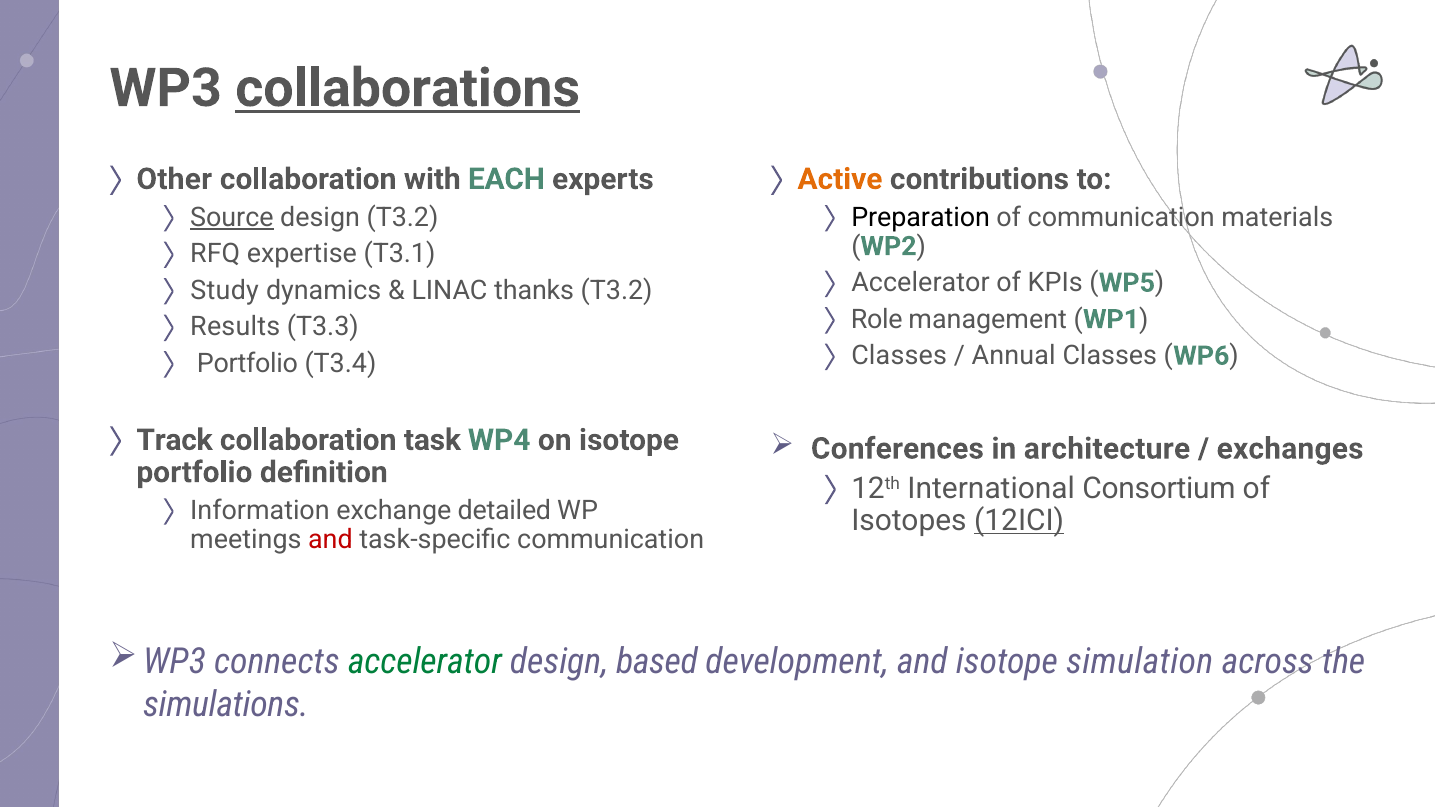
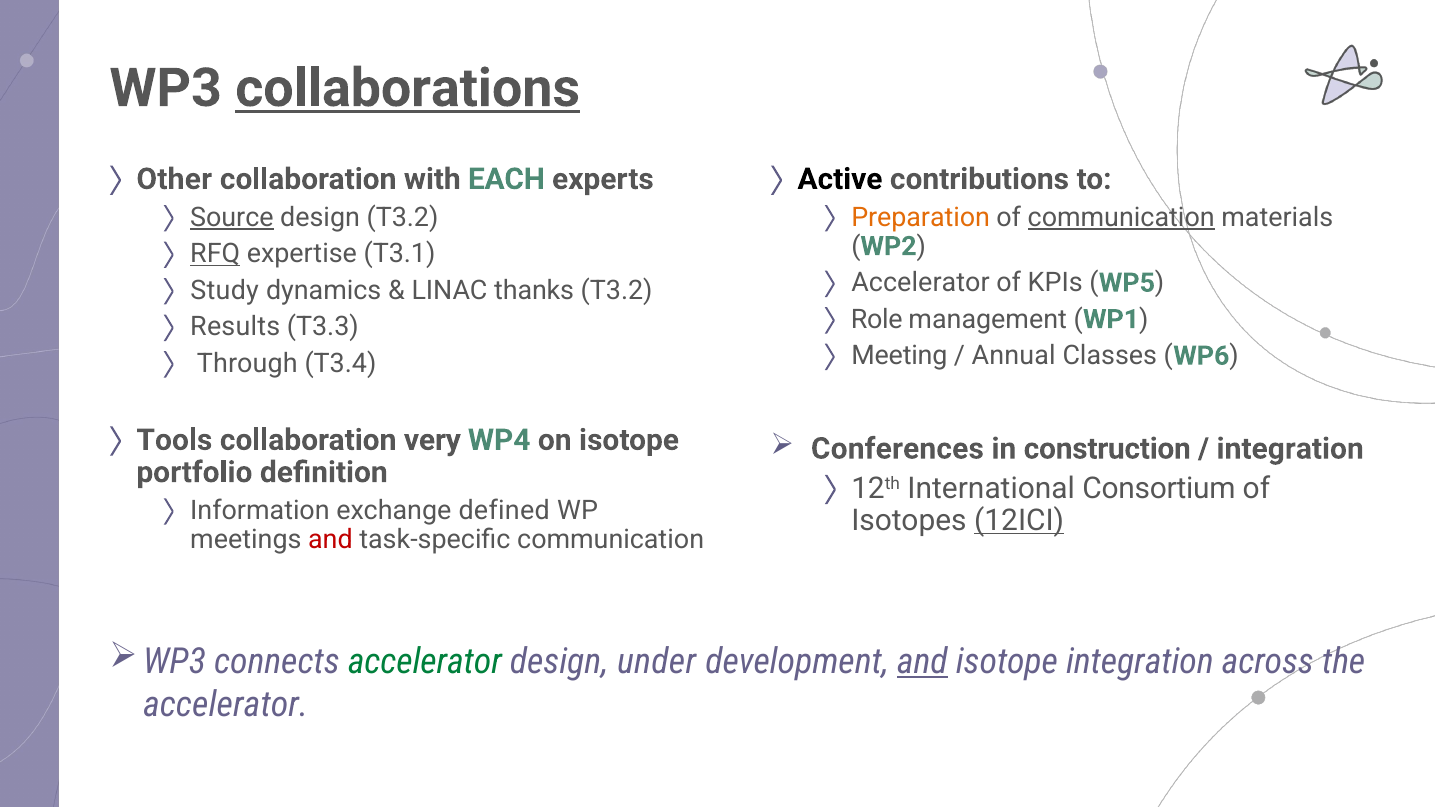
Active colour: orange -> black
Preparation colour: black -> orange
communication at (1121, 217) underline: none -> present
RFQ underline: none -> present
Classes at (899, 356): Classes -> Meeting
Portfolio at (247, 363): Portfolio -> Through
Track: Track -> Tools
task: task -> very
architecture: architecture -> construction
exchanges at (1290, 449): exchanges -> integration
detailed: detailed -> defined
based: based -> under
and at (922, 662) underline: none -> present
isotope simulation: simulation -> integration
simulations at (226, 705): simulations -> accelerator
